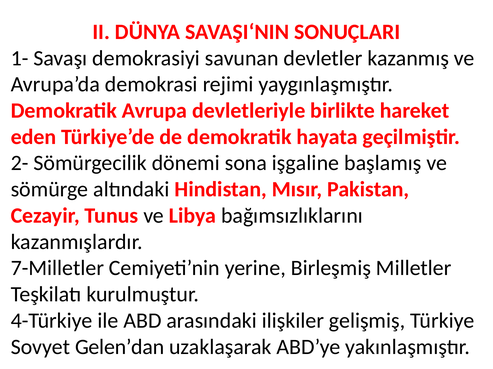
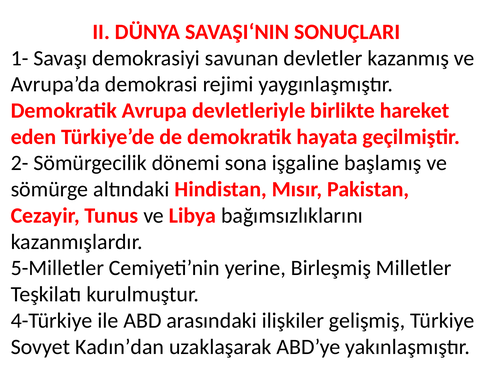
7-Milletler: 7-Milletler -> 5-Milletler
Gelen’dan: Gelen’dan -> Kadın’dan
